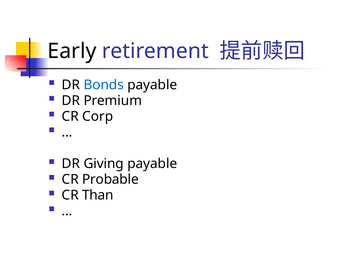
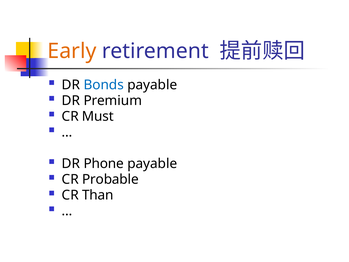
Early colour: black -> orange
Corp: Corp -> Must
Giving: Giving -> Phone
